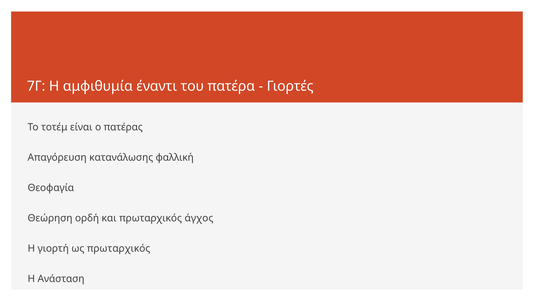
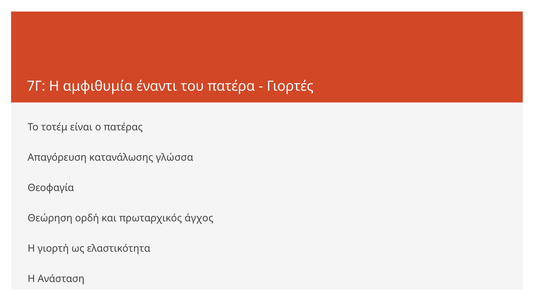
φαλλική: φαλλική -> γλώσσα
ως πρωταρχικός: πρωταρχικός -> ελαστικότητα
